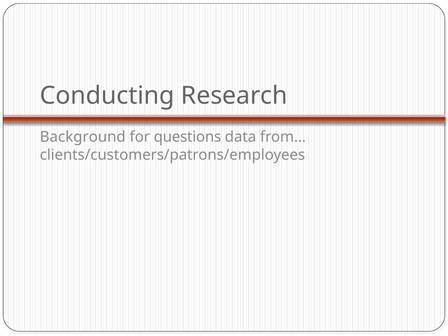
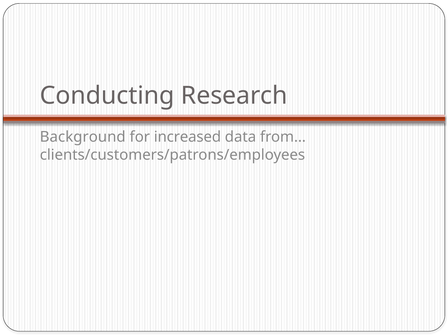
questions: questions -> increased
